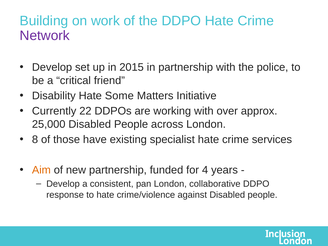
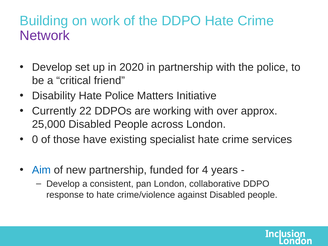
2015: 2015 -> 2020
Hate Some: Some -> Police
8: 8 -> 0
Aim colour: orange -> blue
